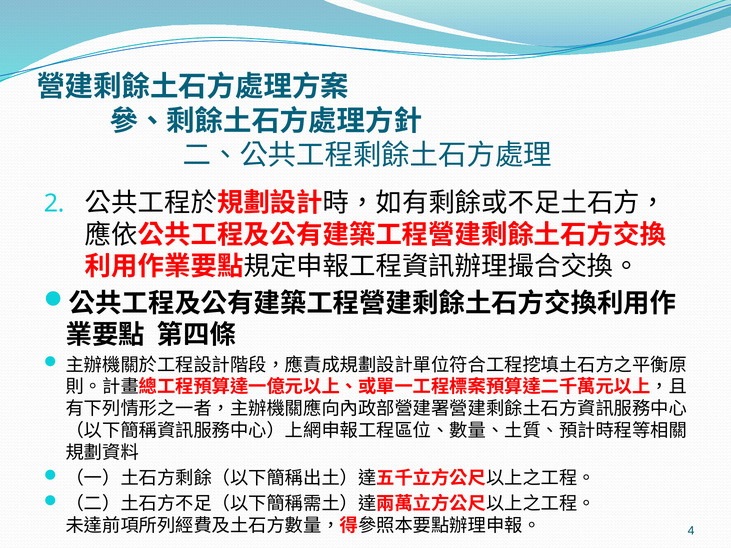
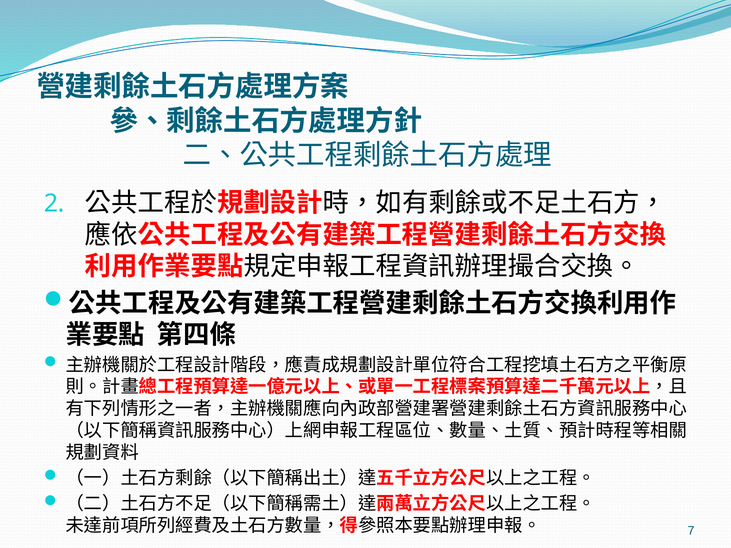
4: 4 -> 7
